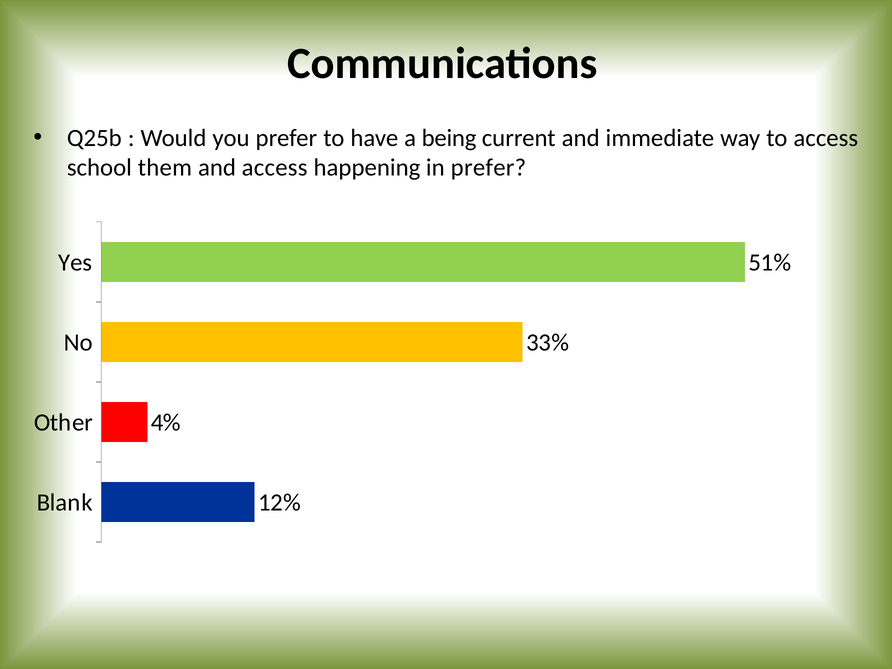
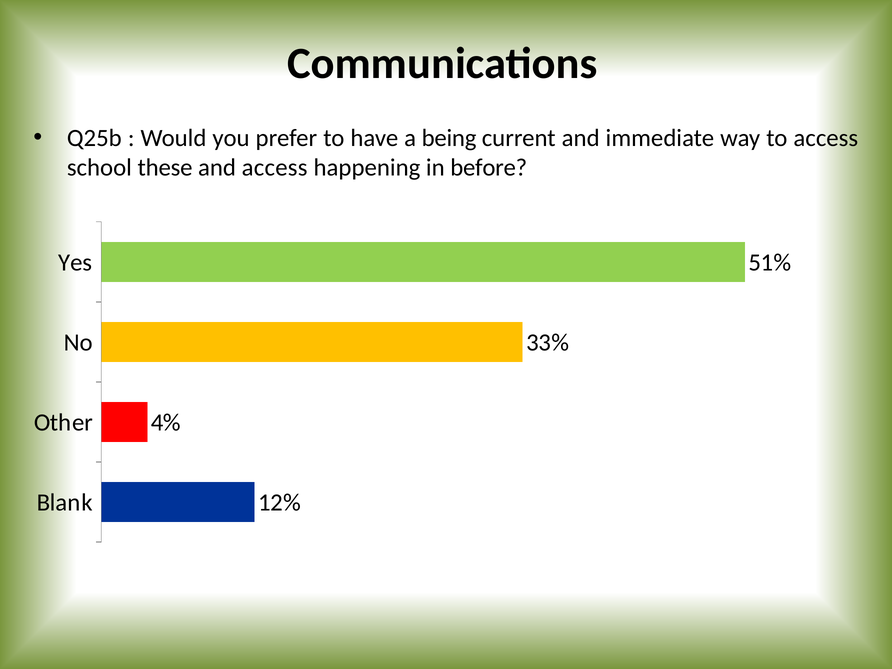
them: them -> these
in prefer: prefer -> before
